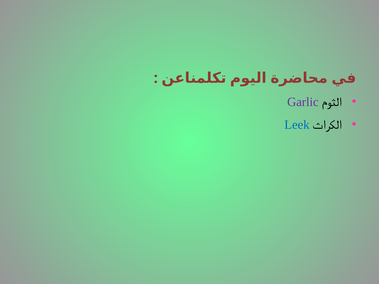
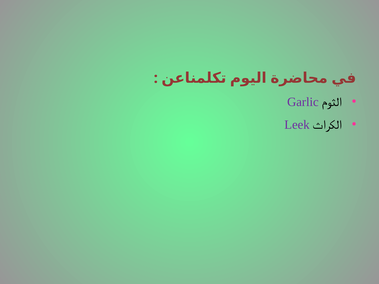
Leek colour: blue -> purple
